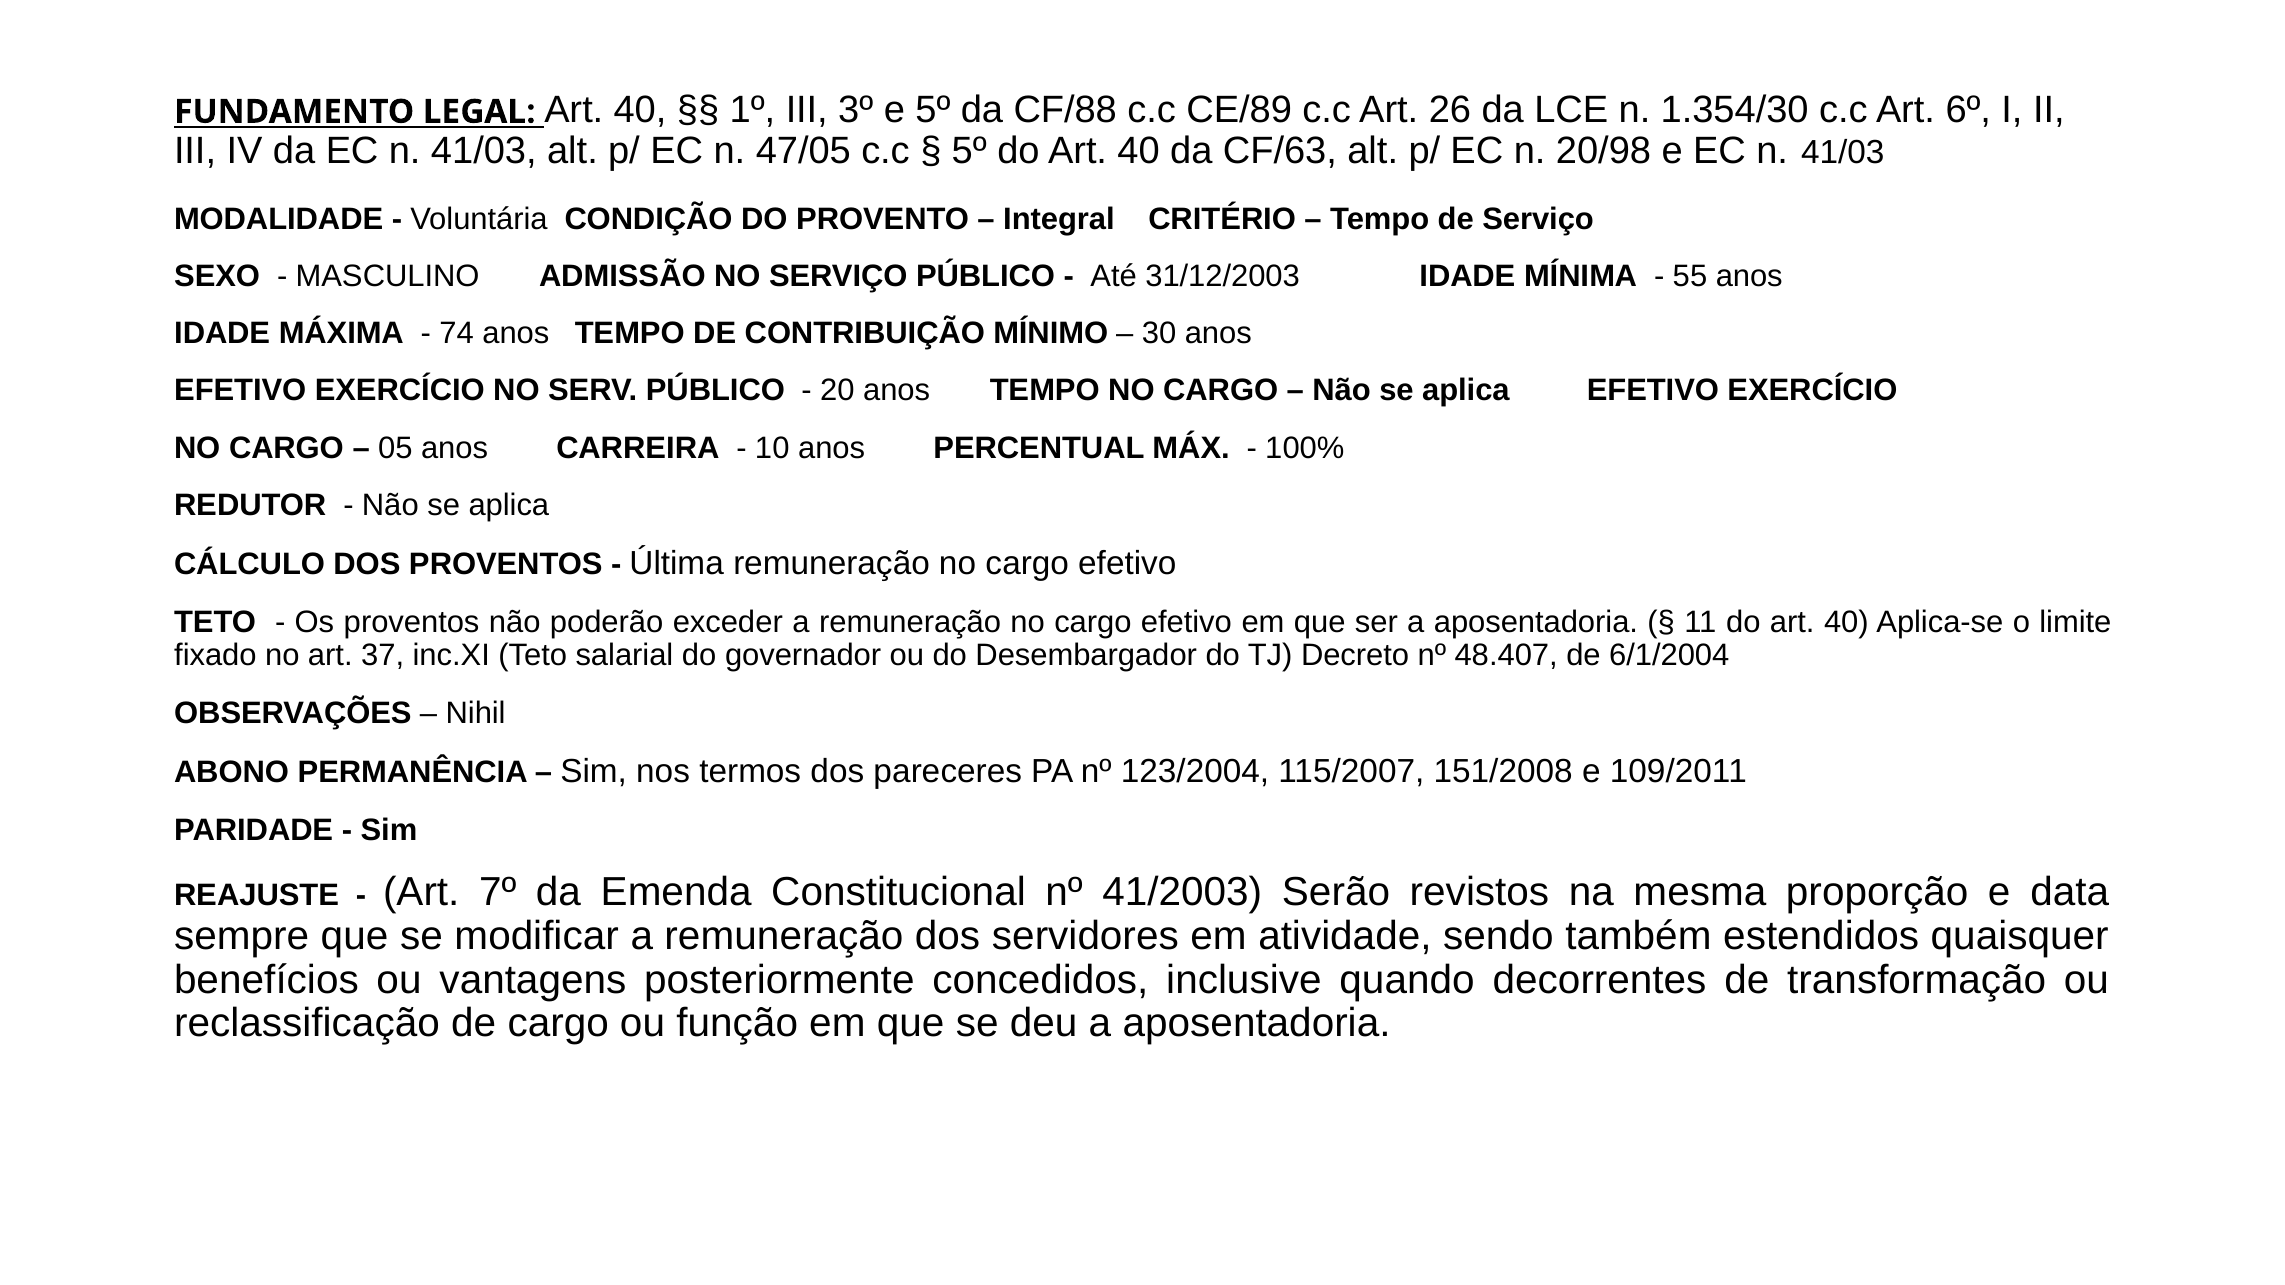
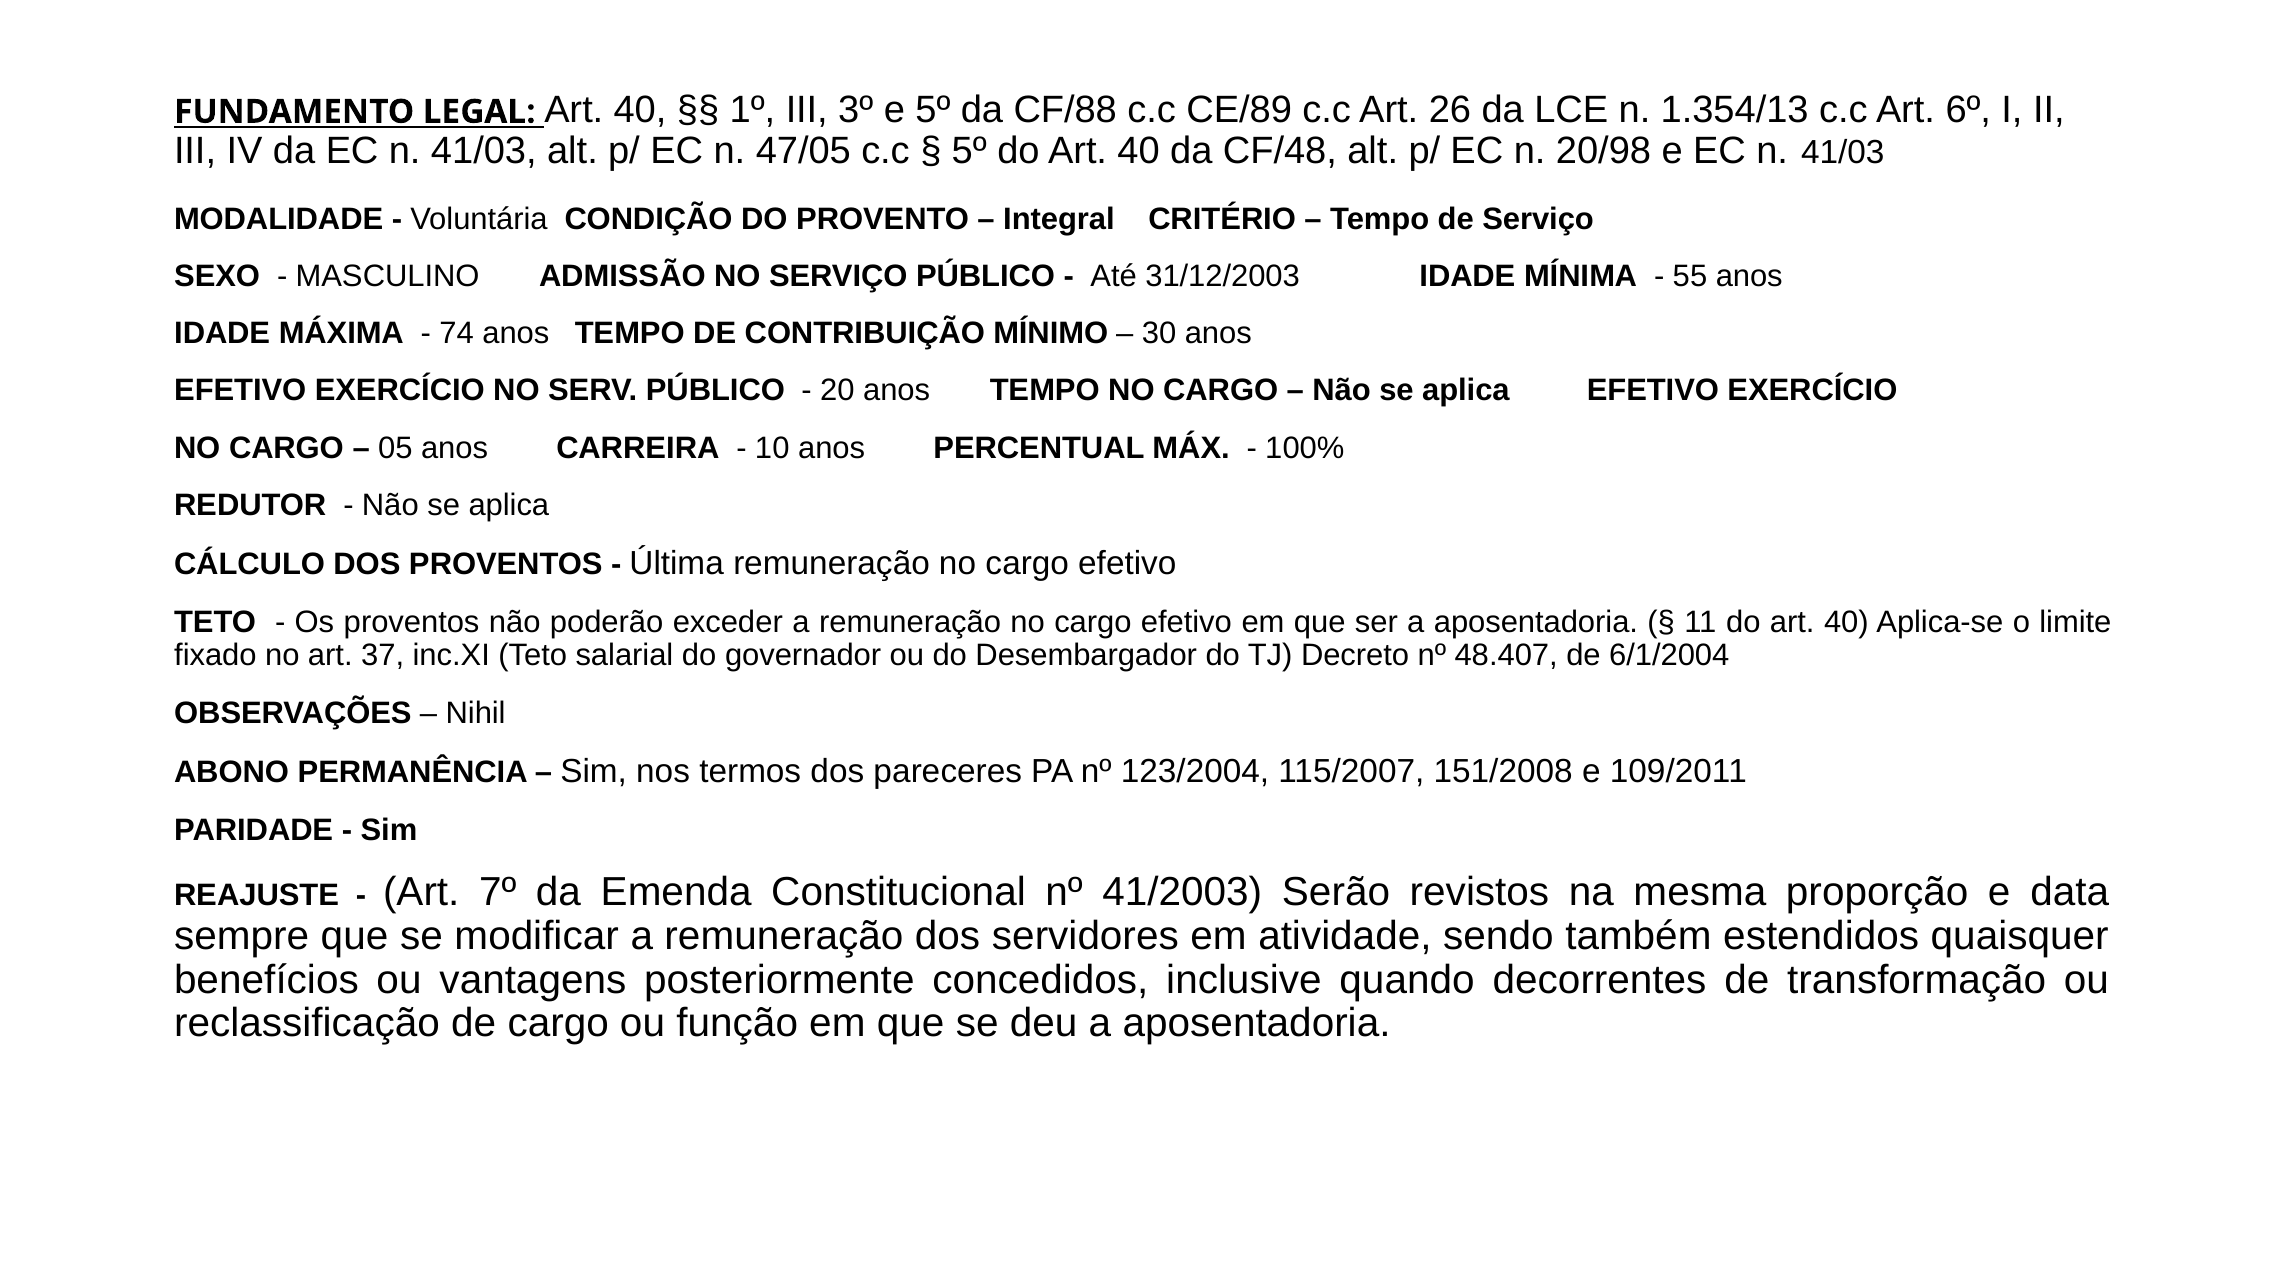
1.354/30: 1.354/30 -> 1.354/13
CF/63: CF/63 -> CF/48
